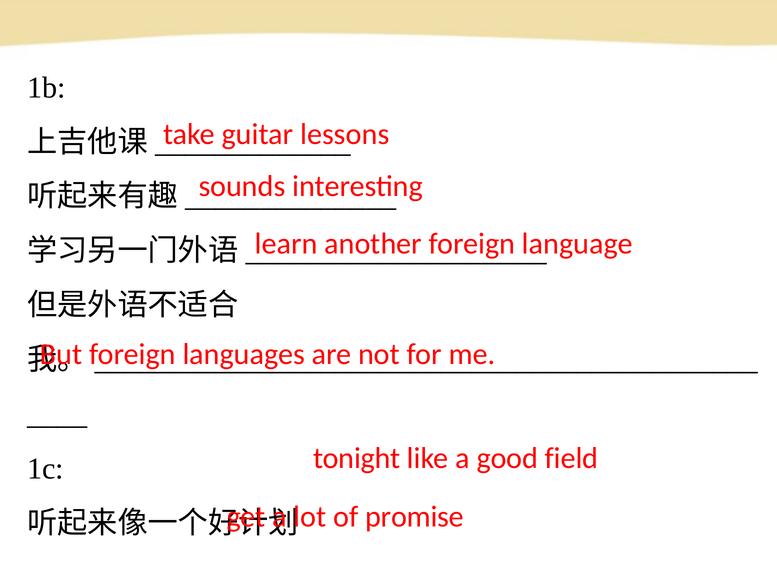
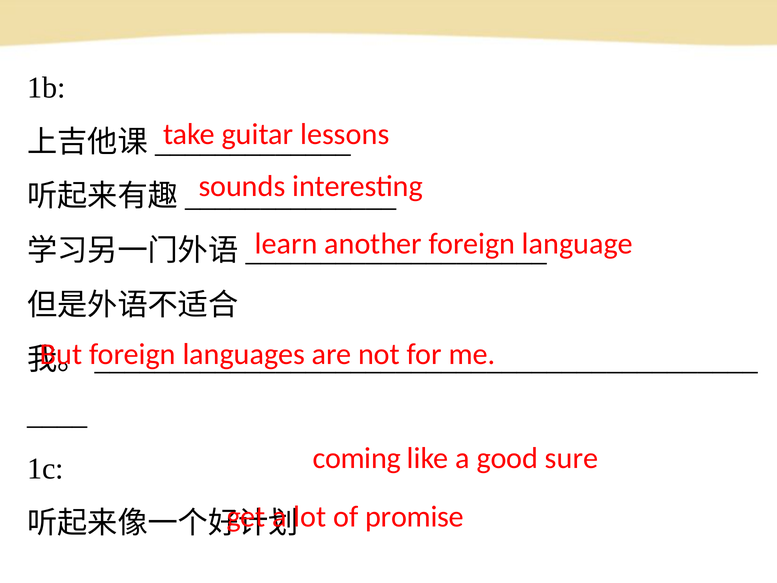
tonight: tonight -> coming
field: field -> sure
